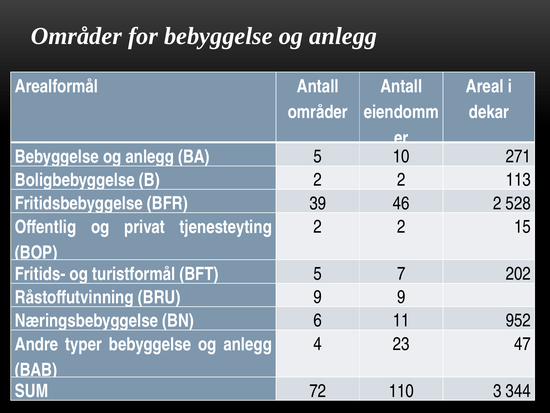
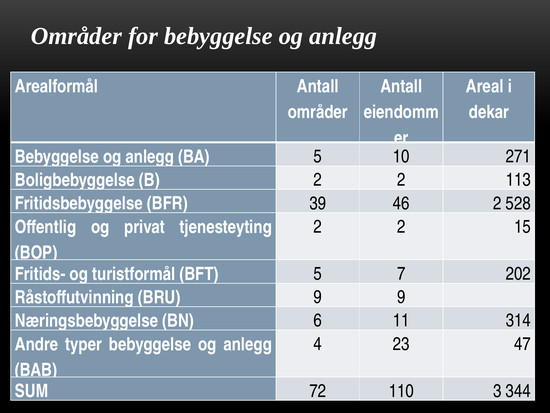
952: 952 -> 314
